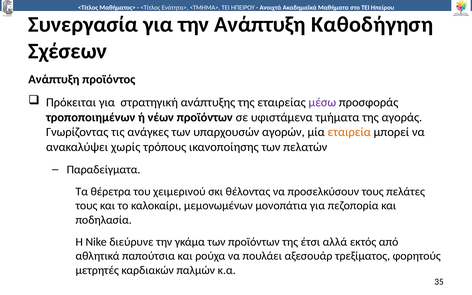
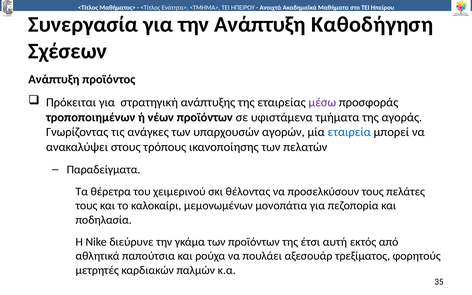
εταιρεία colour: orange -> blue
χωρίς: χωρίς -> στους
αλλά: αλλά -> αυτή
